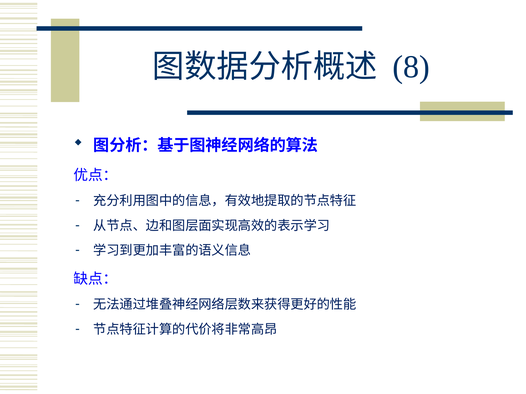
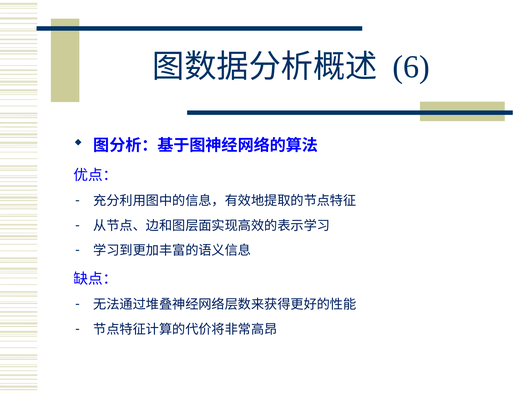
8: 8 -> 6
